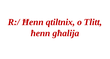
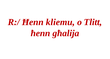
qtiltnix: qtiltnix -> kliemu
